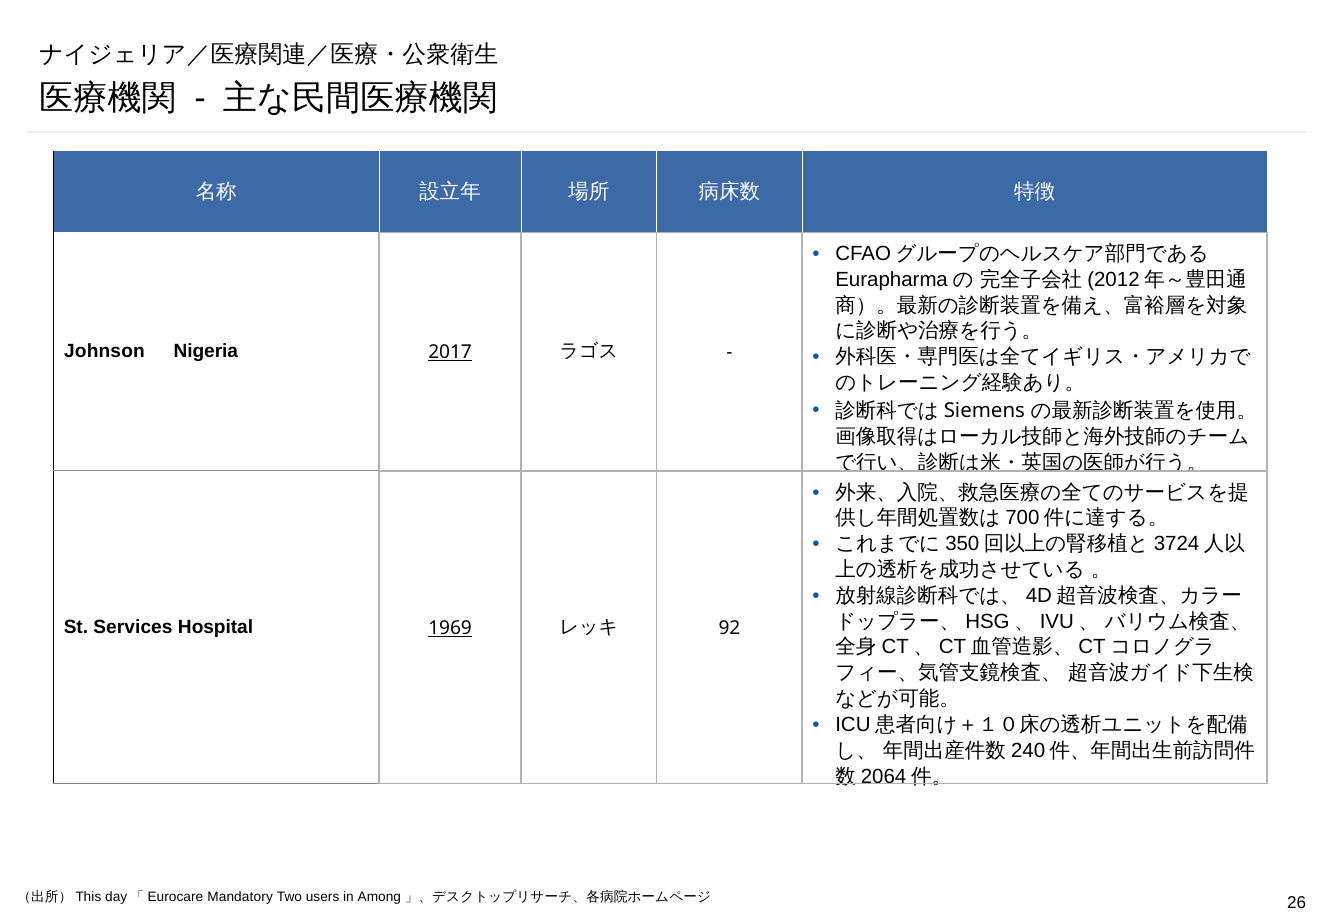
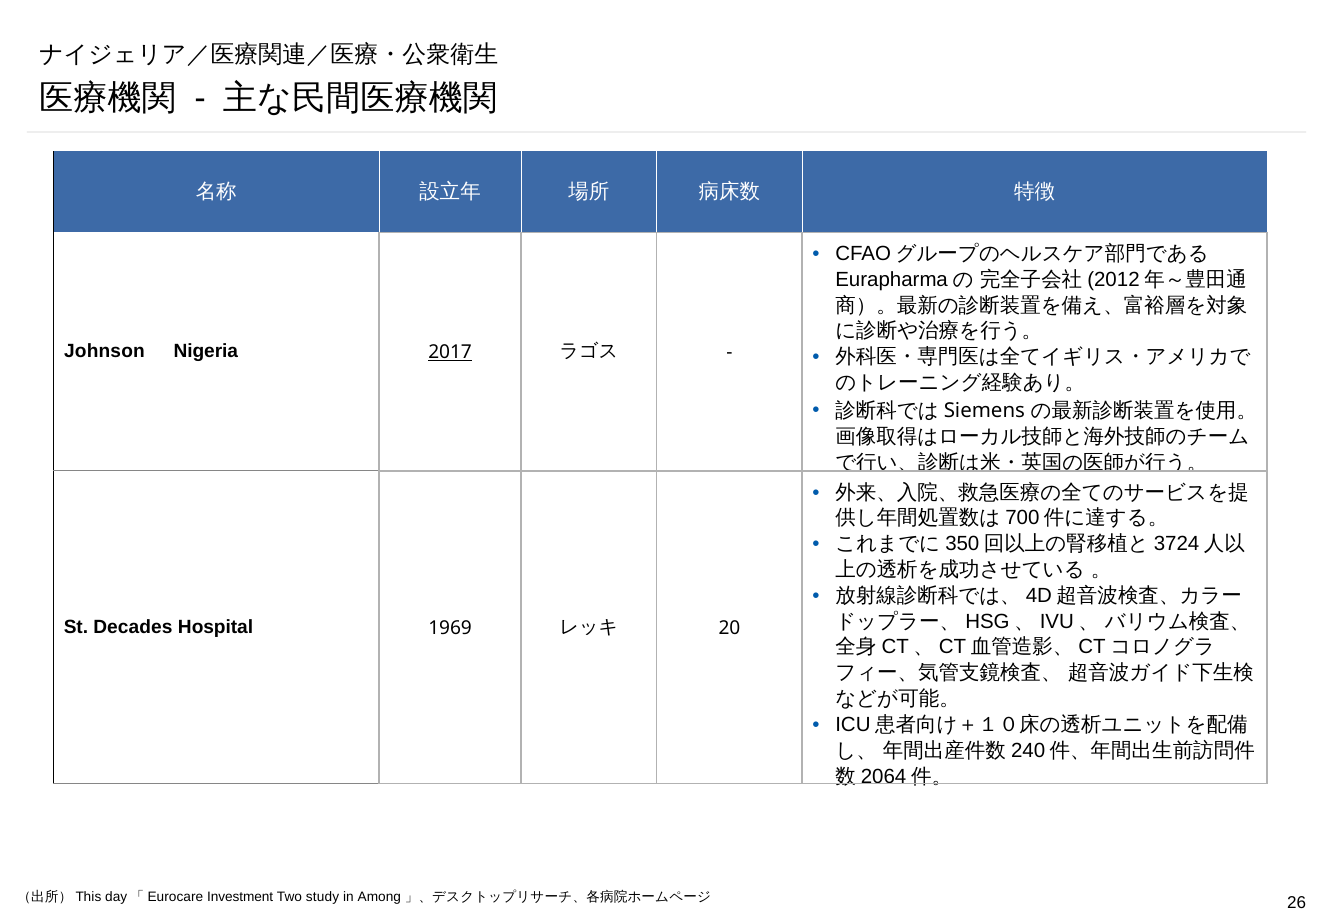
Services: Services -> Decades
1969 underline: present -> none
92: 92 -> 20
Mandatory: Mandatory -> Investment
users: users -> study
